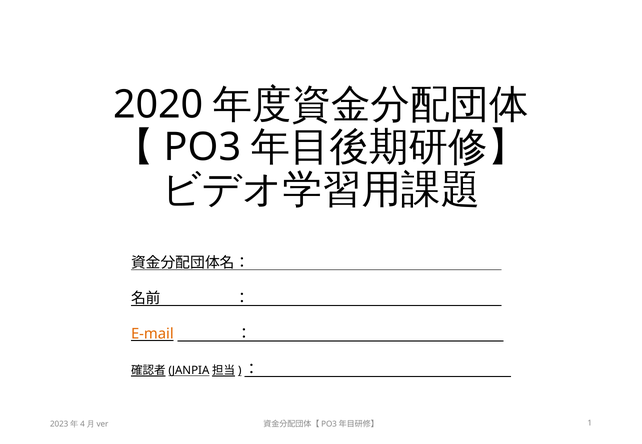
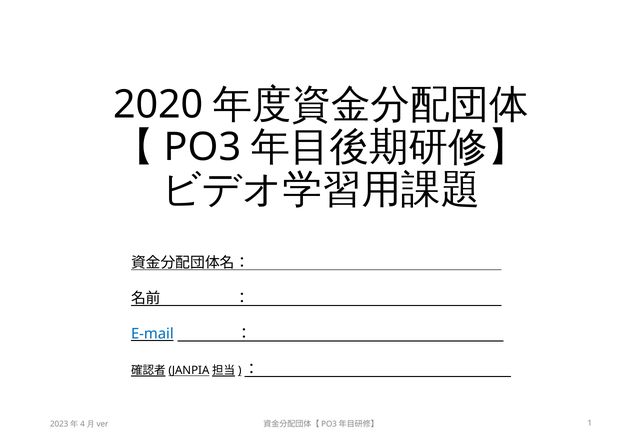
E-mail colour: orange -> blue
